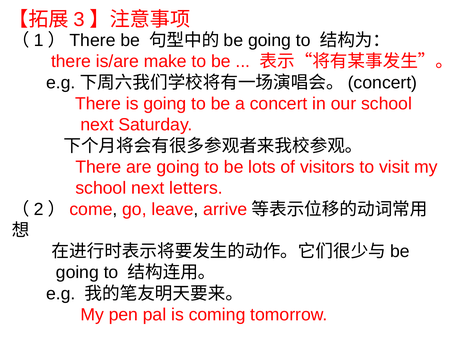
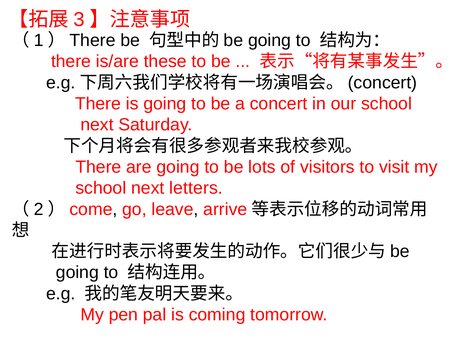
make: make -> these
